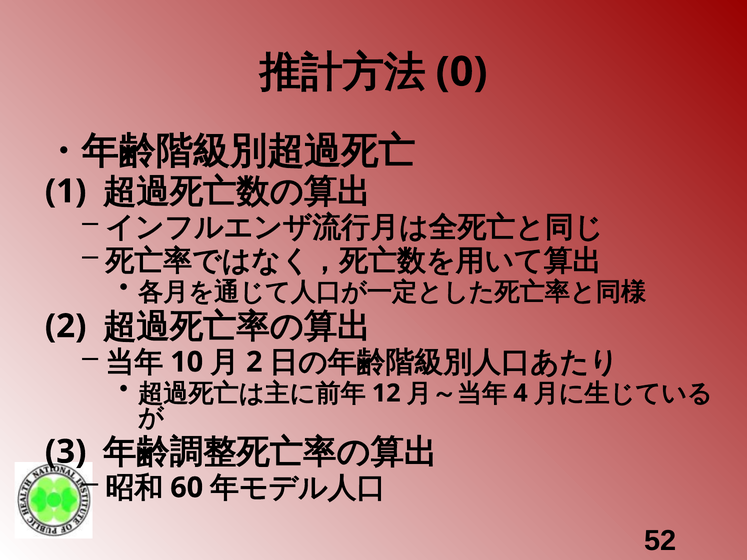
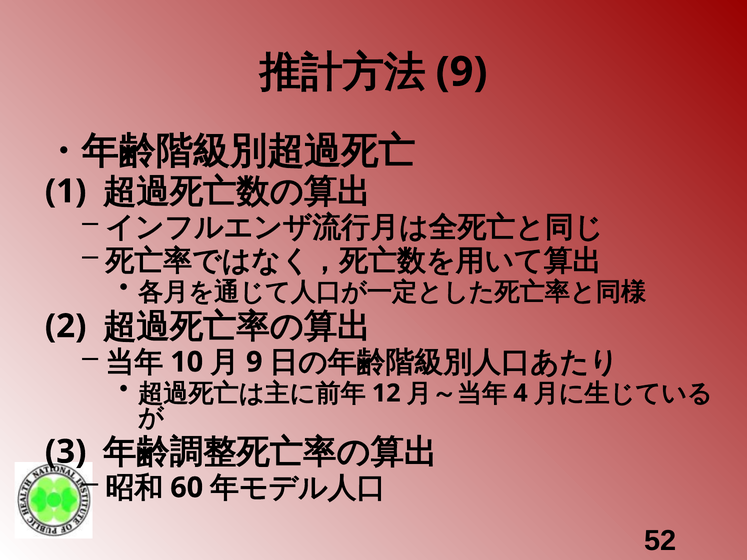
0 at (462, 72): 0 -> 9
2 at (254, 362): 2 -> 9
